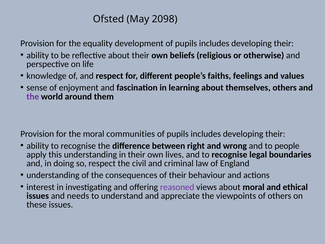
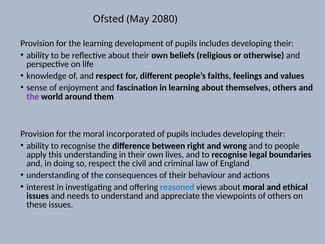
2098: 2098 -> 2080
the equality: equality -> learning
communities: communities -> incorporated
reasoned colour: purple -> blue
